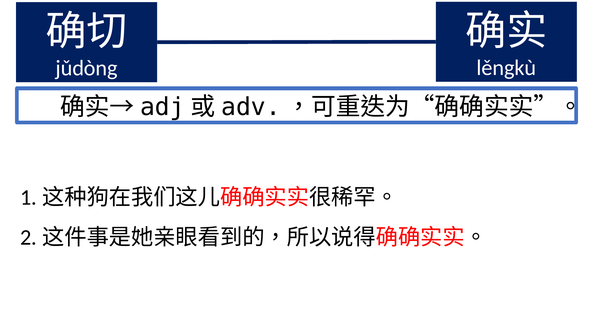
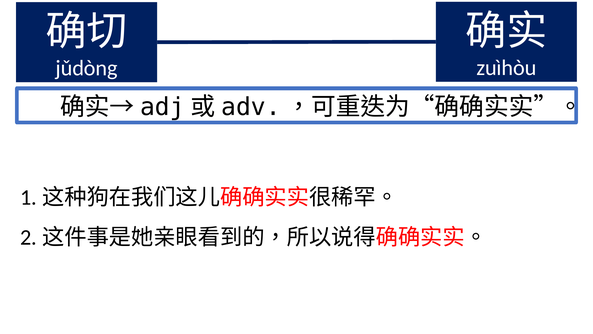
lěngkù: lěngkù -> zuìhòu
